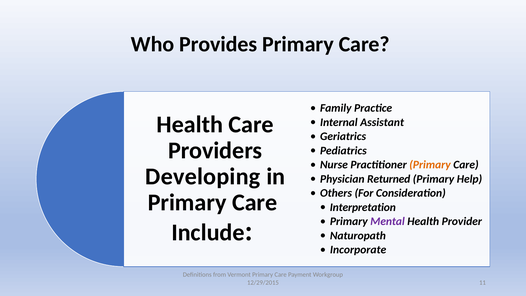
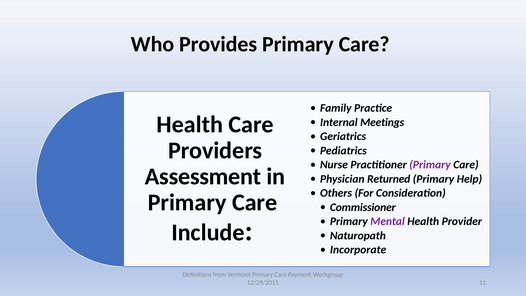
Assistant: Assistant -> Meetings
Primary at (430, 165) colour: orange -> purple
Developing: Developing -> Assessment
Interpretation: Interpretation -> Commissioner
